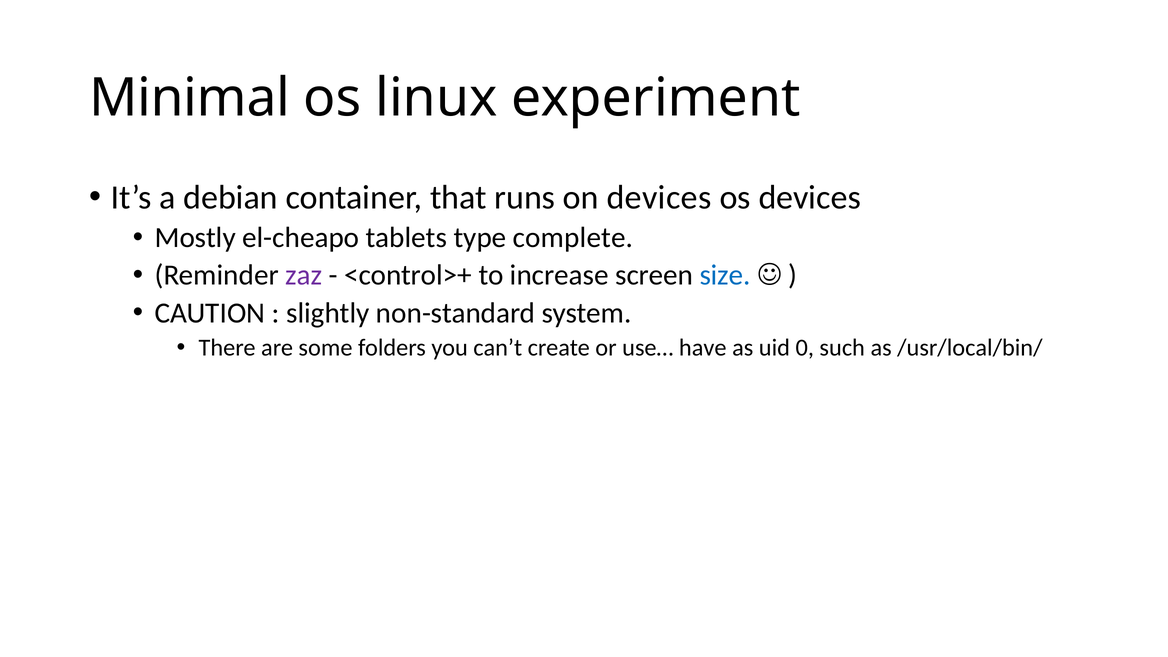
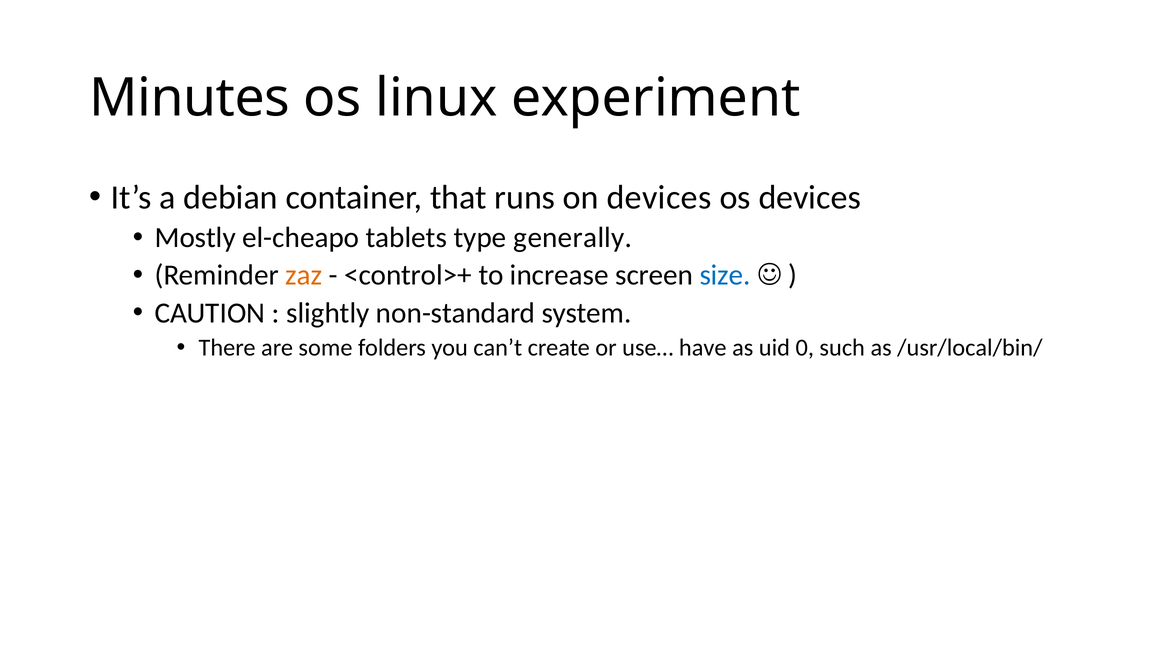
Minimal: Minimal -> Minutes
complete: complete -> generally
zaz colour: purple -> orange
